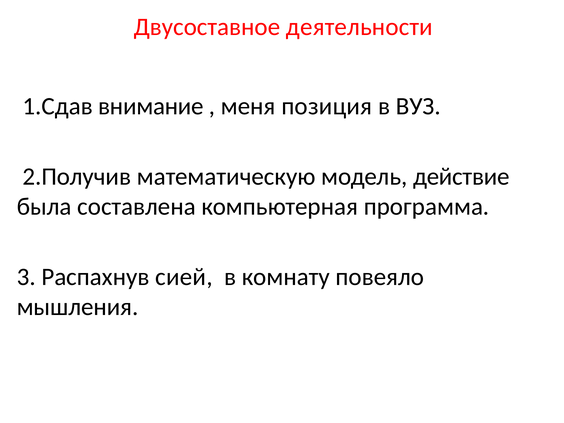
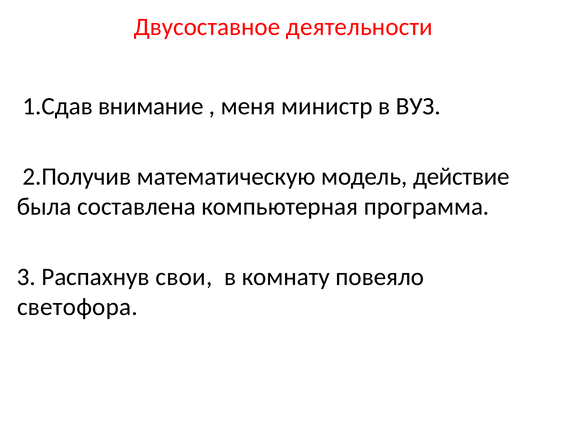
позиция: позиция -> министр
сией: сией -> свои
мышления: мышления -> светофора
